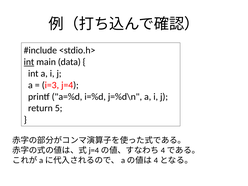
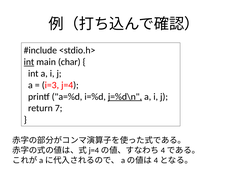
data: data -> char
j=%d\n underline: none -> present
5: 5 -> 7
